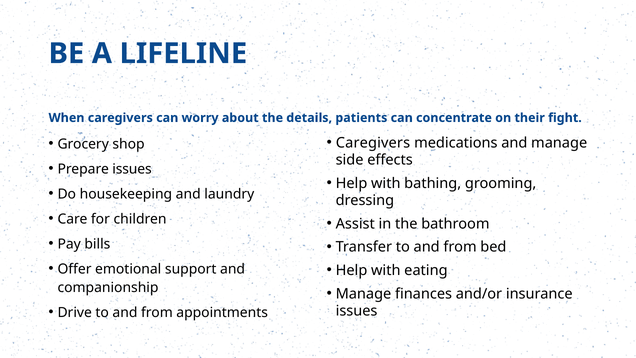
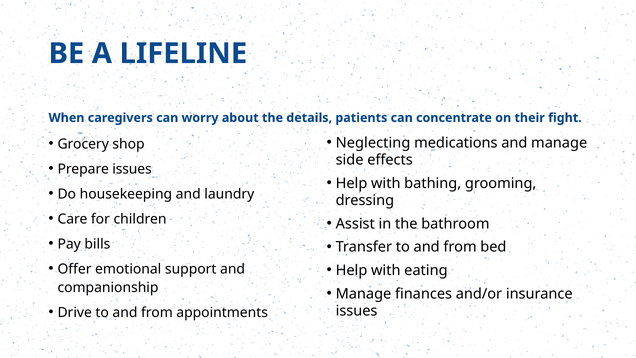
Caregivers at (373, 143): Caregivers -> Neglecting
